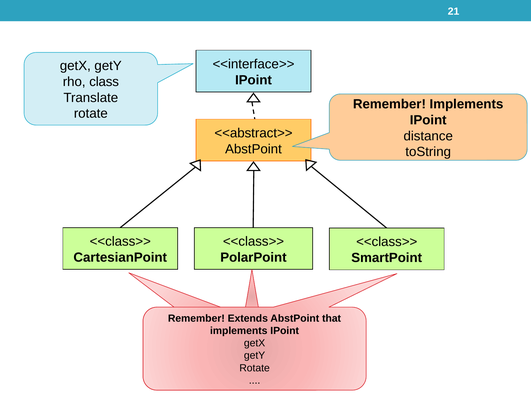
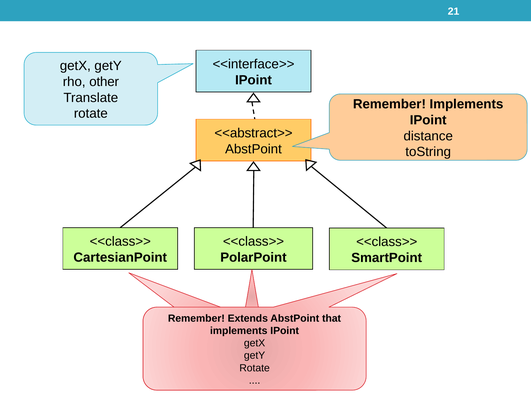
rho class: class -> other
